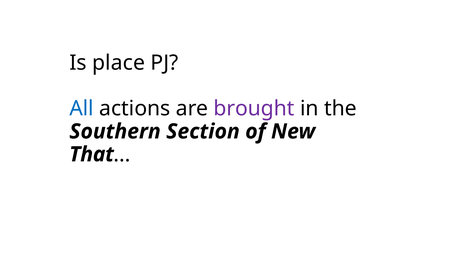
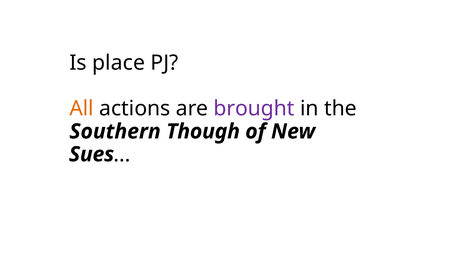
All colour: blue -> orange
Section: Section -> Though
That: That -> Sues
